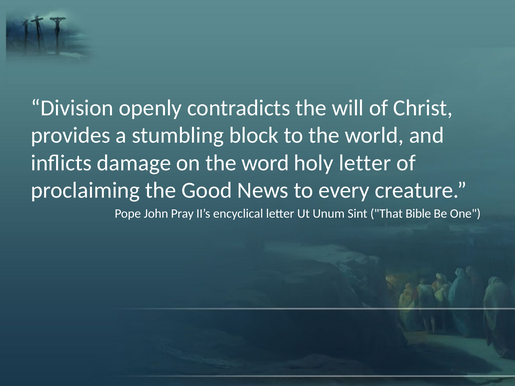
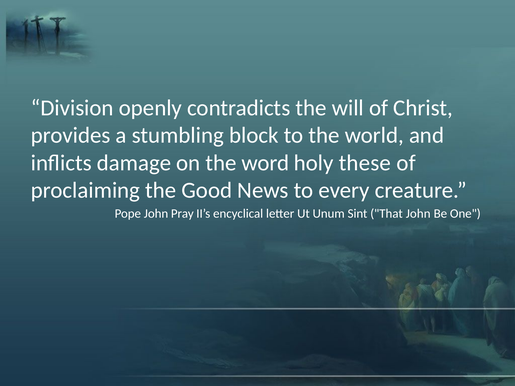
holy letter: letter -> these
That Bible: Bible -> John
